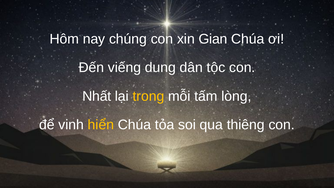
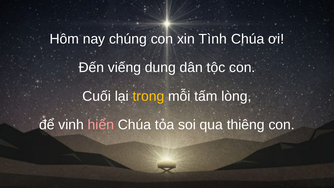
Gian: Gian -> Tình
Nhất: Nhất -> Cuối
hiển colour: yellow -> pink
